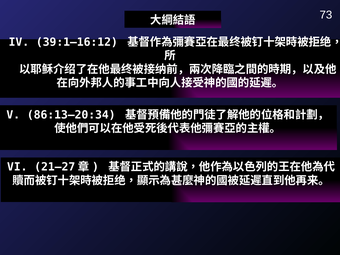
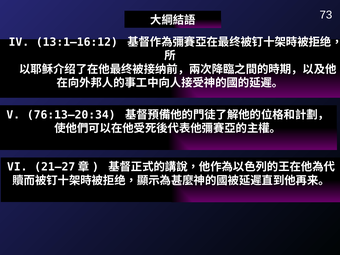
39:1–16:12: 39:1–16:12 -> 13:1–16:12
86:13–20:34: 86:13–20:34 -> 76:13–20:34
